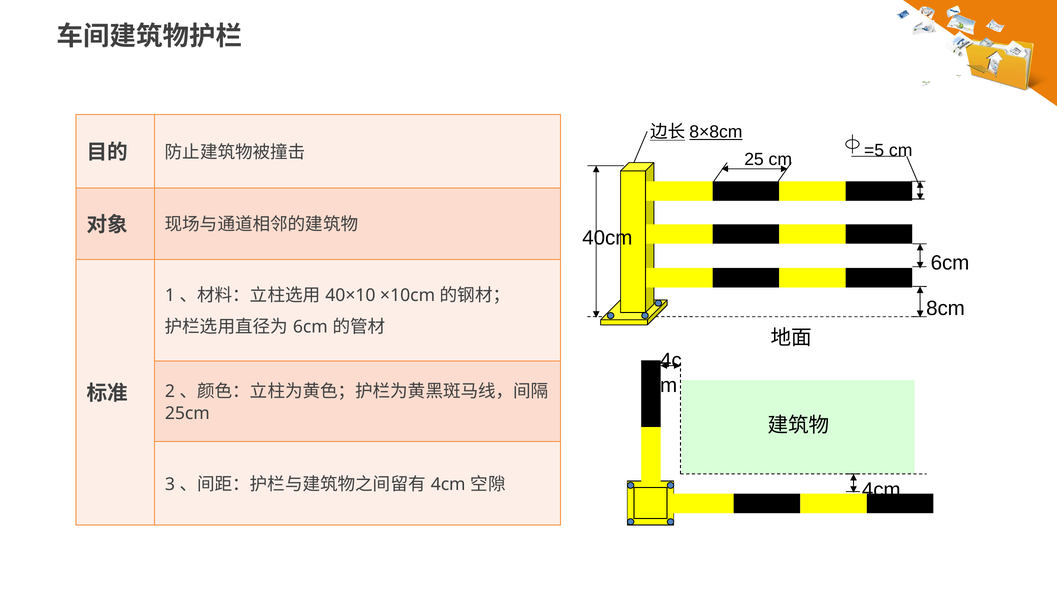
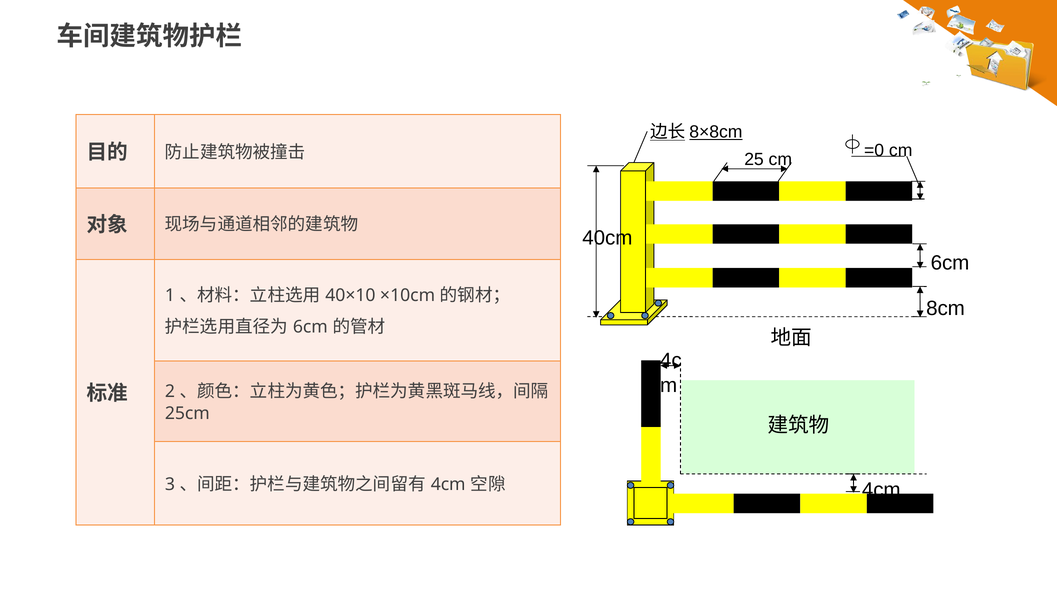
=5: =5 -> =0
